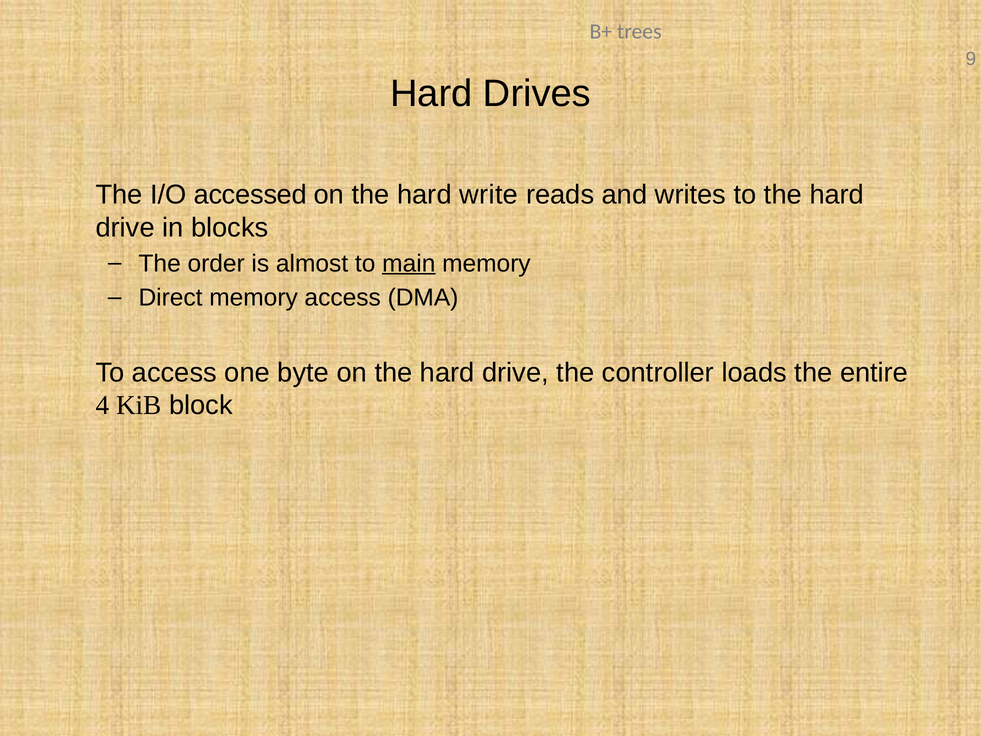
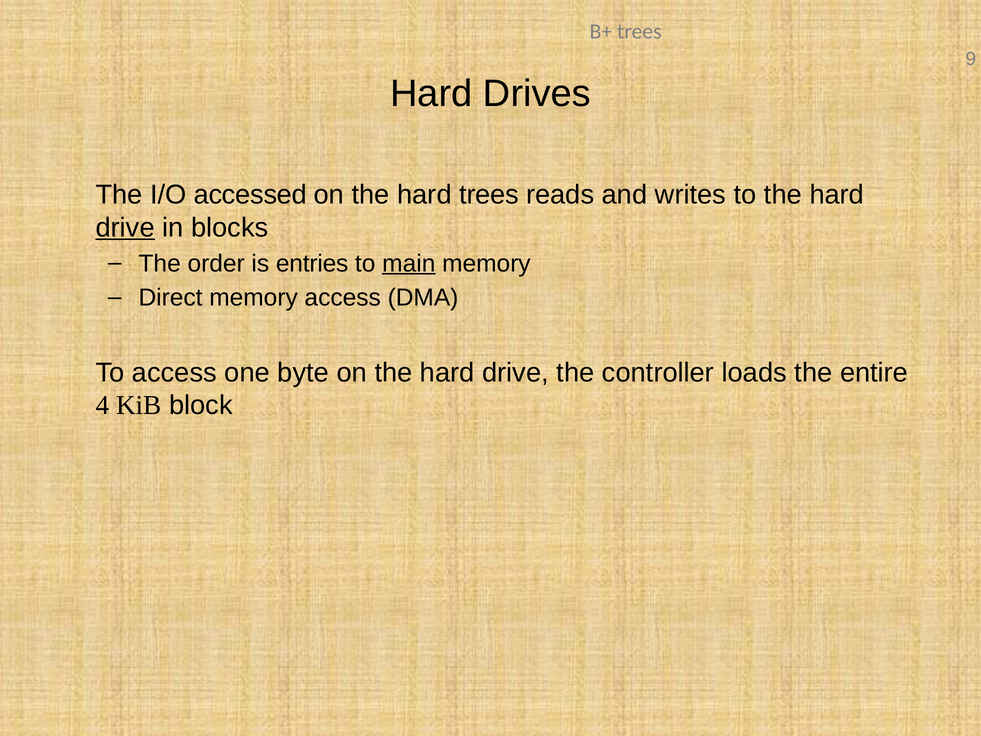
hard write: write -> trees
drive at (125, 228) underline: none -> present
almost: almost -> entries
